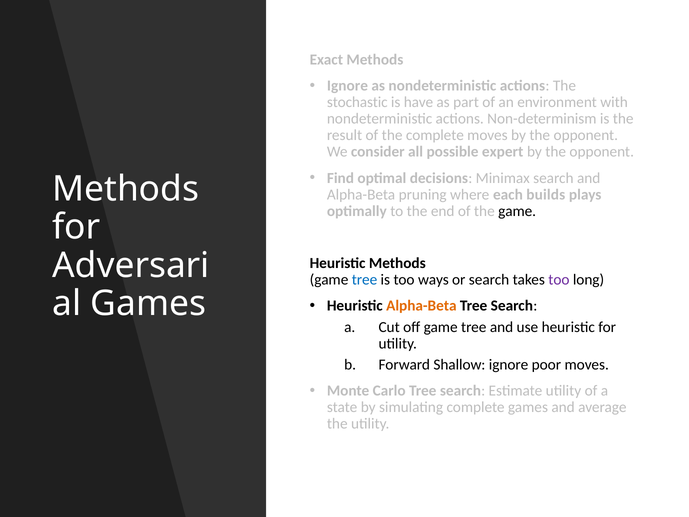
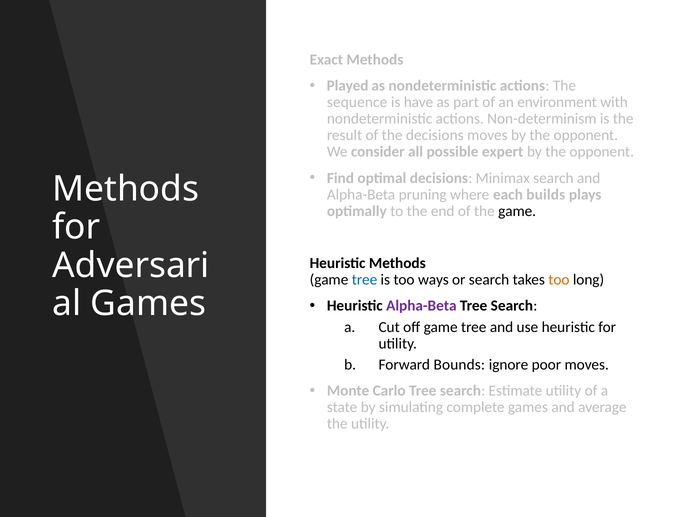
Ignore at (347, 86): Ignore -> Played
stochastic: stochastic -> sequence
the complete: complete -> decisions
too at (559, 280) colour: purple -> orange
Alpha-Beta at (421, 306) colour: orange -> purple
Shallow: Shallow -> Bounds
